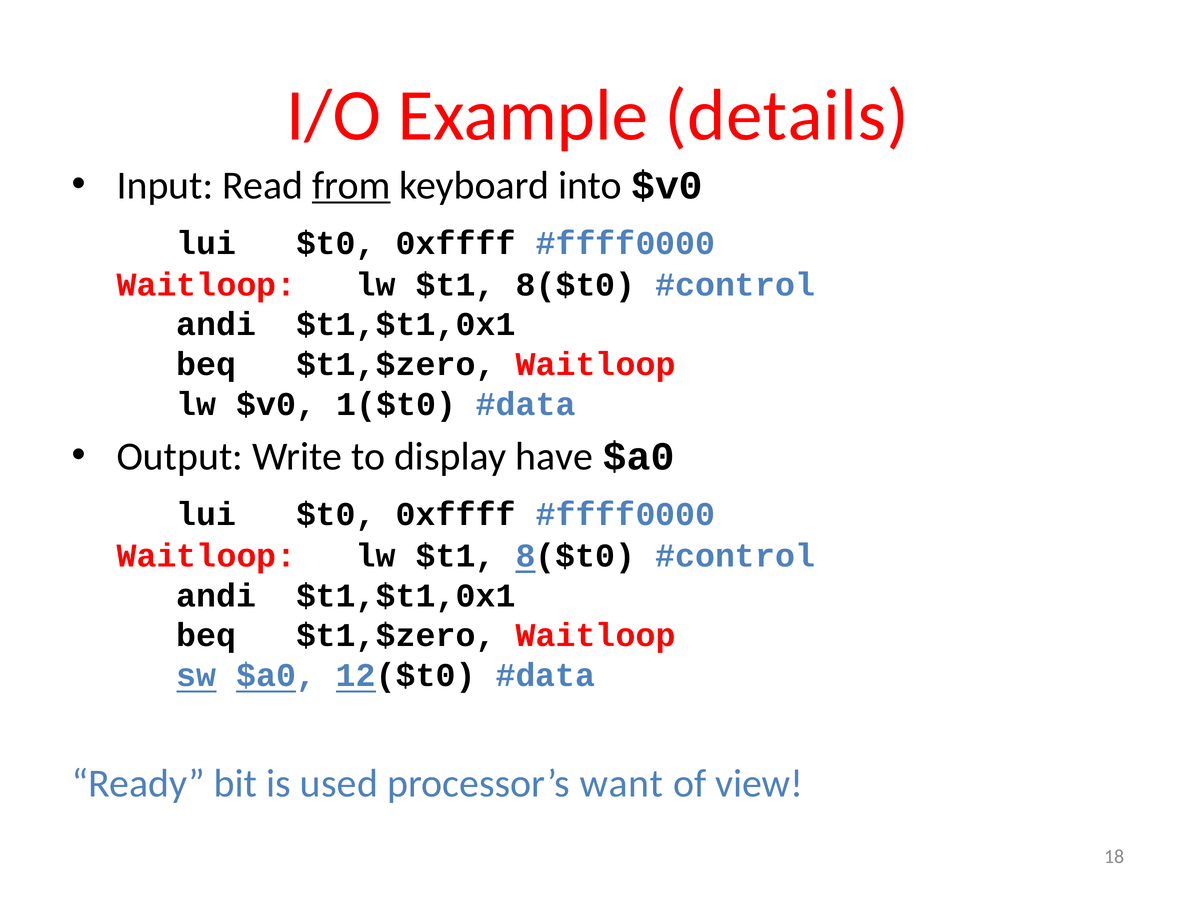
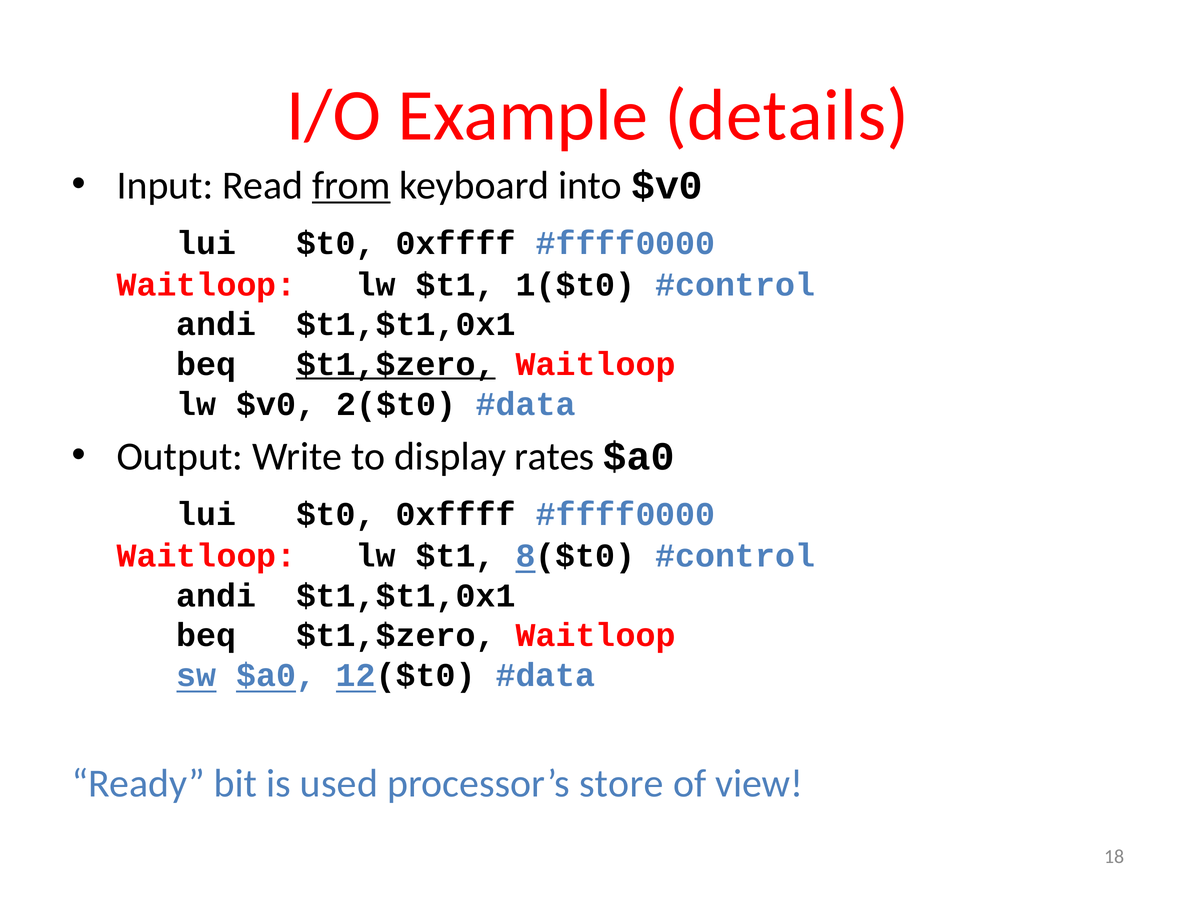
8($t0 at (575, 285): 8($t0 -> 1($t0
$t1,$zero at (396, 364) underline: none -> present
1($t0: 1($t0 -> 2($t0
have: have -> rates
want: want -> store
